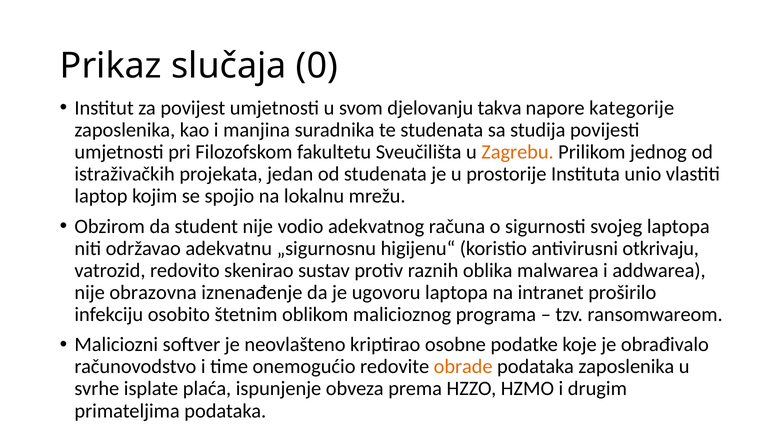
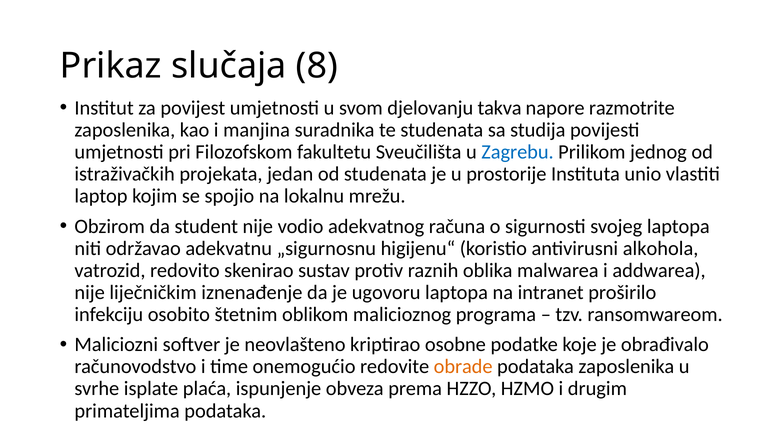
0: 0 -> 8
kategorije: kategorije -> razmotrite
Zagrebu colour: orange -> blue
otkrivaju: otkrivaju -> alkohola
obrazovna: obrazovna -> liječničkim
